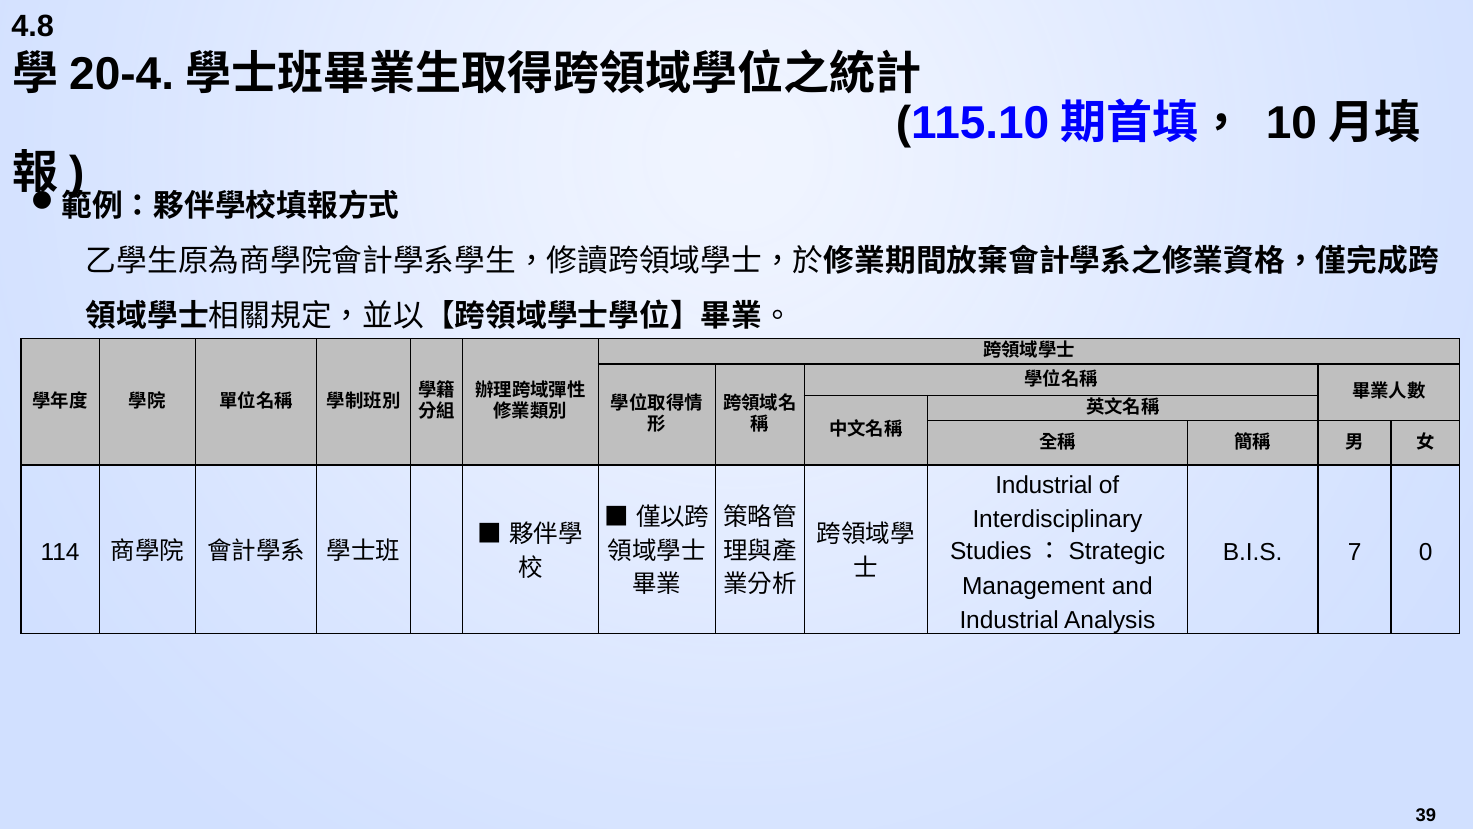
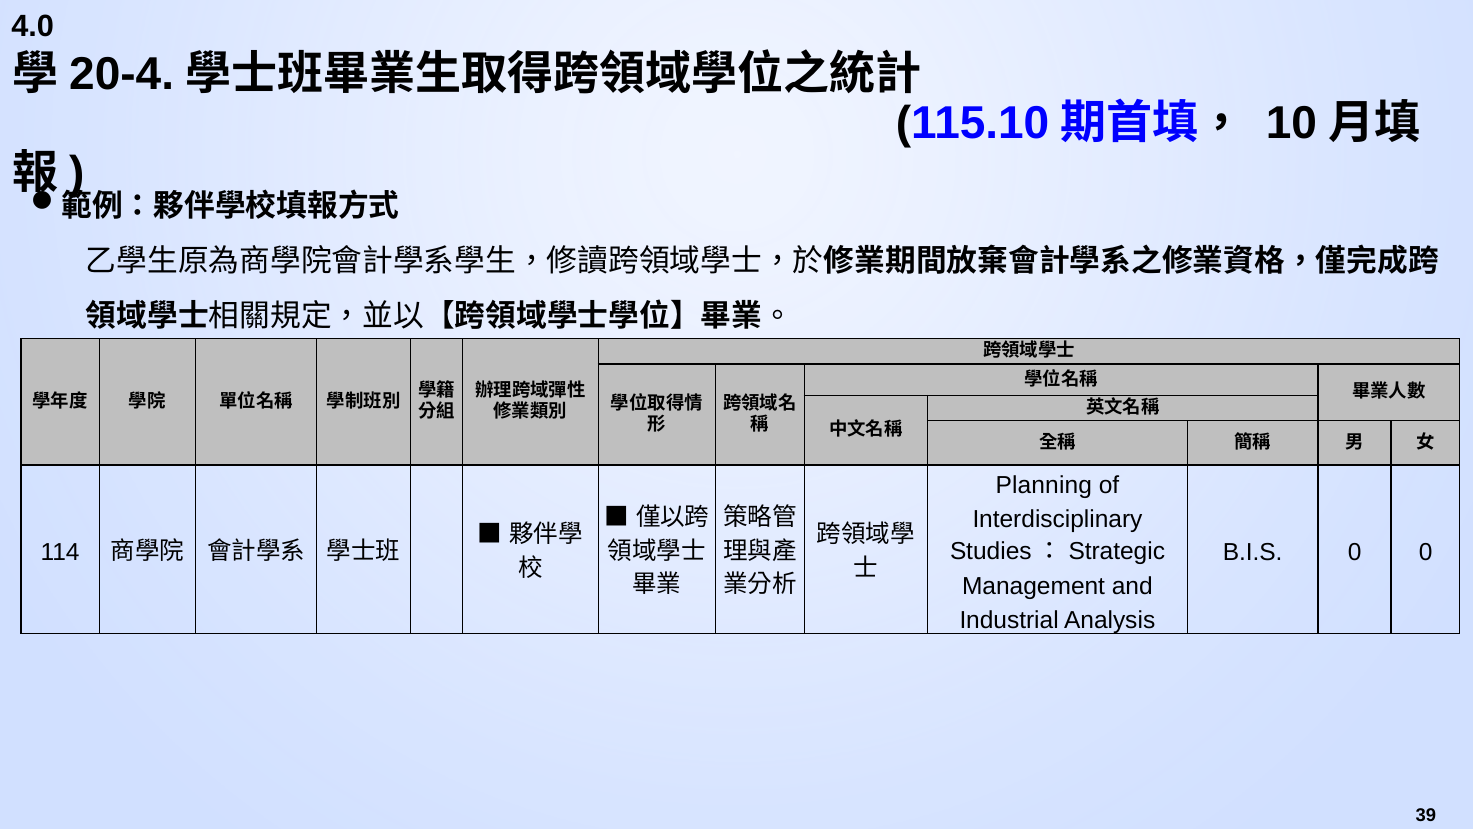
4.8: 4.8 -> 4.0
Industrial at (1044, 485): Industrial -> Planning
B.I.S 7: 7 -> 0
